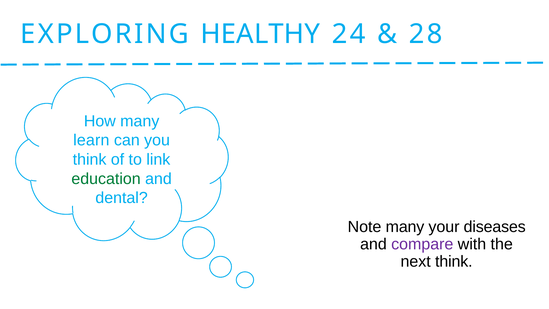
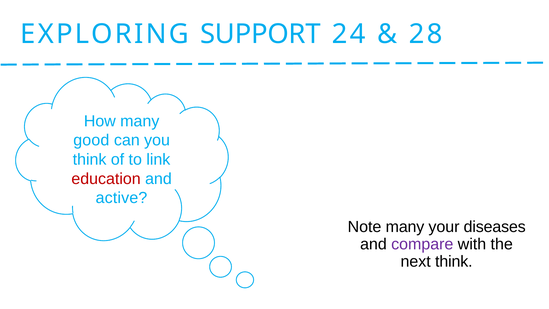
HEALTHY: HEALTHY -> SUPPORT
learn: learn -> good
education colour: green -> red
dental: dental -> active
